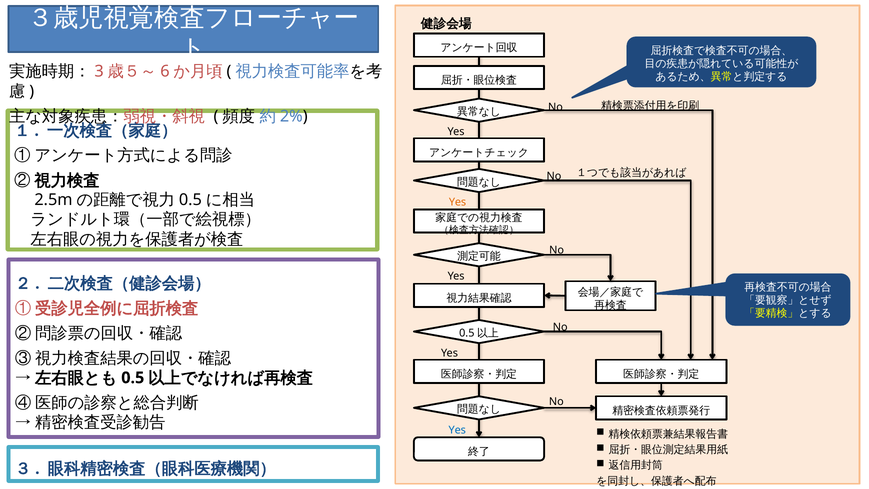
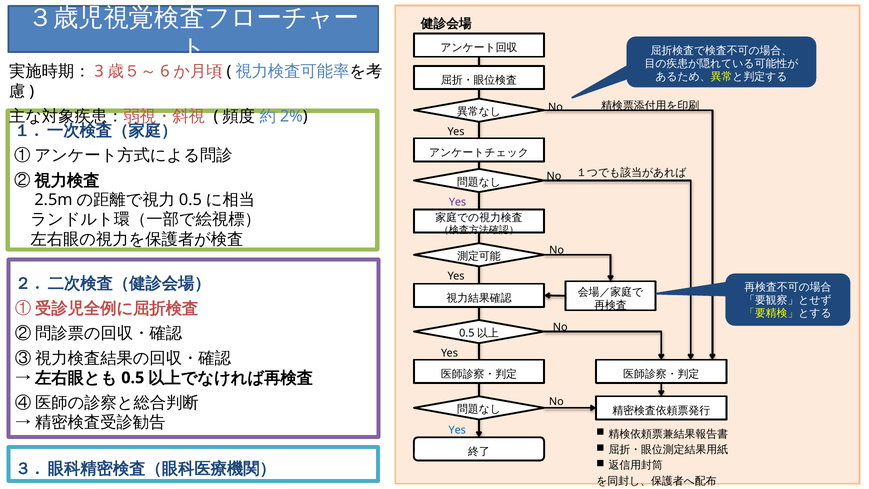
Yes at (458, 202) colour: orange -> purple
